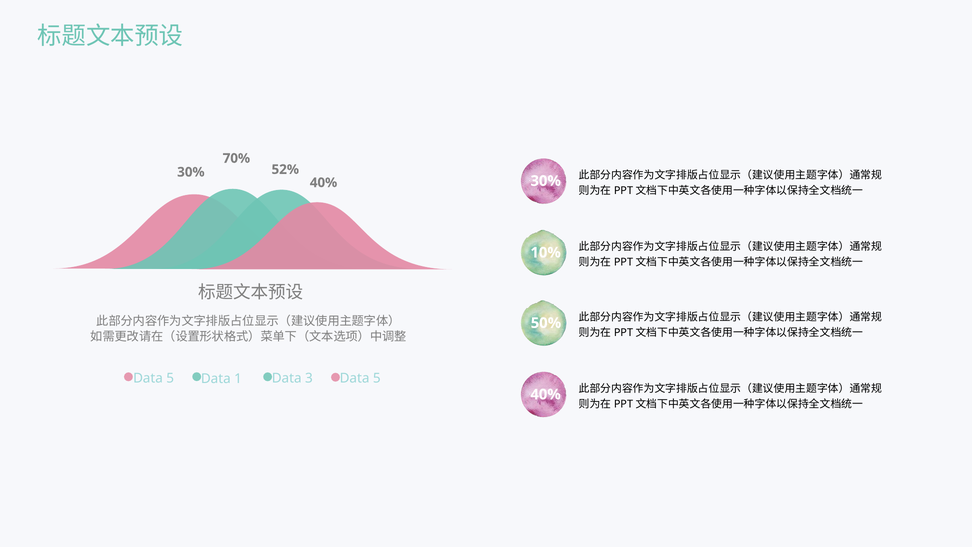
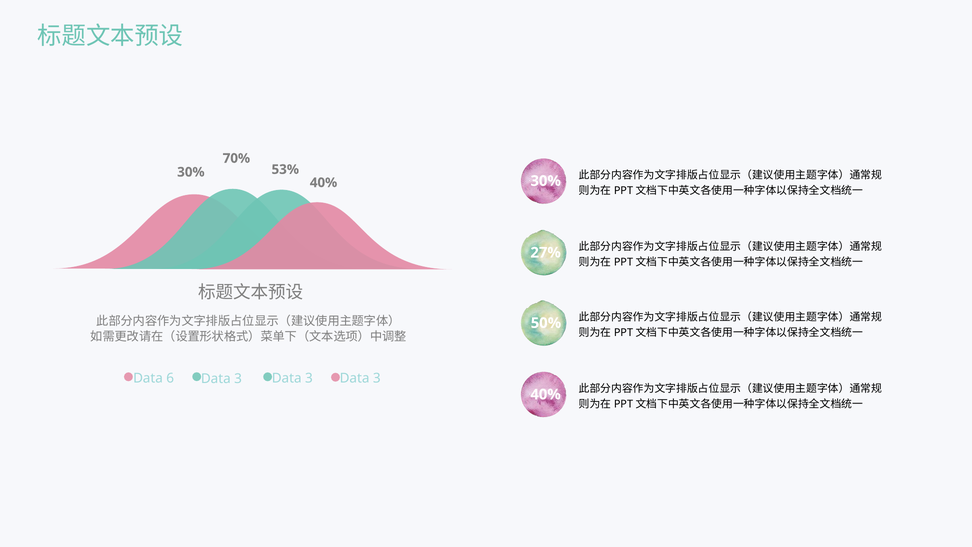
52%: 52% -> 53%
10%: 10% -> 27%
5 at (170, 378): 5 -> 6
1 at (238, 378): 1 -> 3
5 at (377, 378): 5 -> 3
